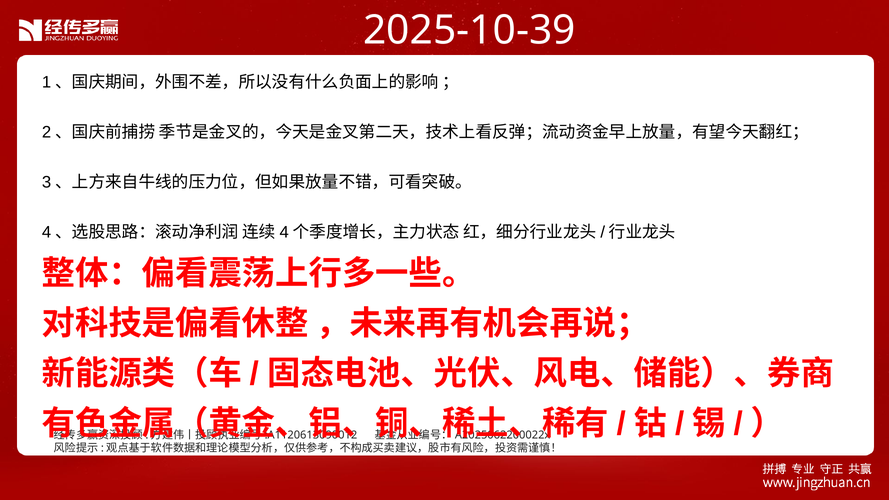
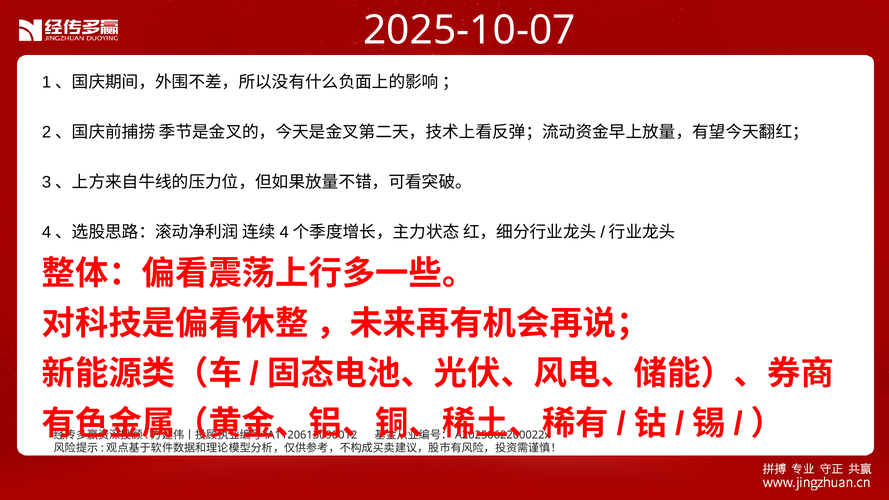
2025-10-39: 2025-10-39 -> 2025-10-07
